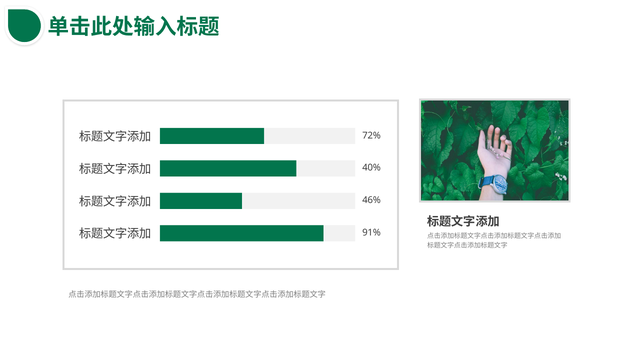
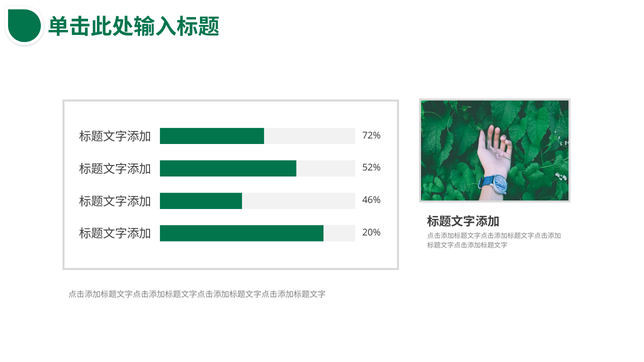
40%: 40% -> 52%
91%: 91% -> 20%
